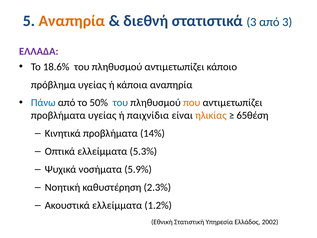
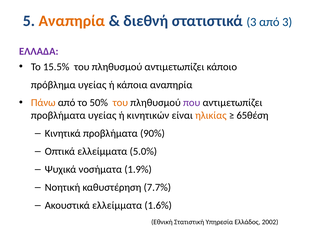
18.6%: 18.6% -> 15.5%
Πάνω colour: blue -> orange
του at (120, 103) colour: blue -> orange
που colour: orange -> purple
παιχνίδια: παιχνίδια -> κινητικών
14%: 14% -> 90%
5.3%: 5.3% -> 5.0%
5.9%: 5.9% -> 1.9%
2.3%: 2.3% -> 7.7%
1.2%: 1.2% -> 1.6%
